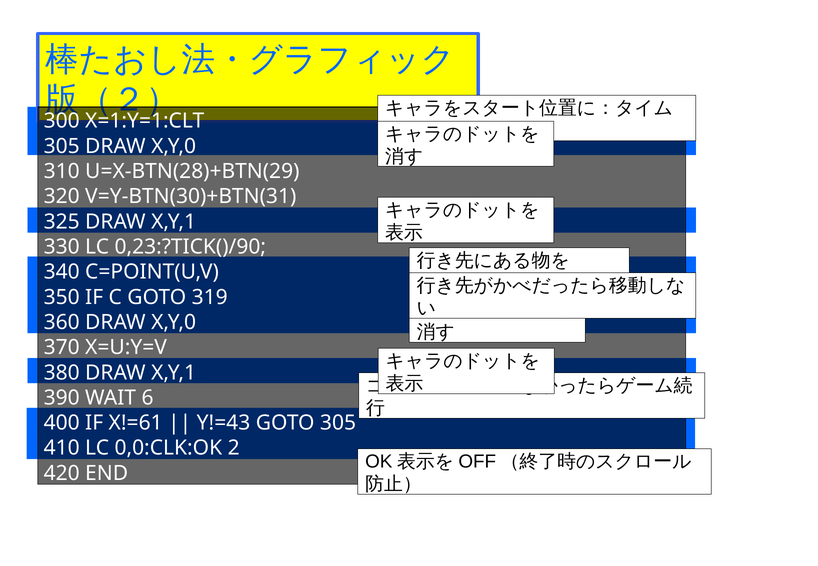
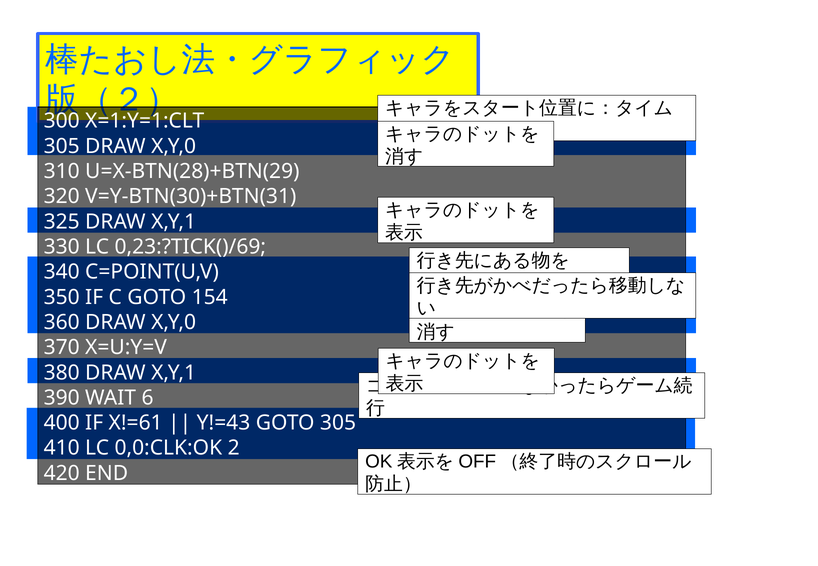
0,23:?TICK()/90: 0,23:?TICK()/90 -> 0,23:?TICK()/69
319: 319 -> 154
